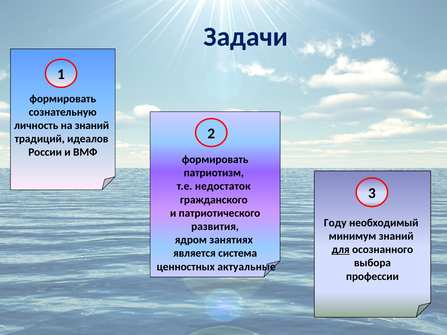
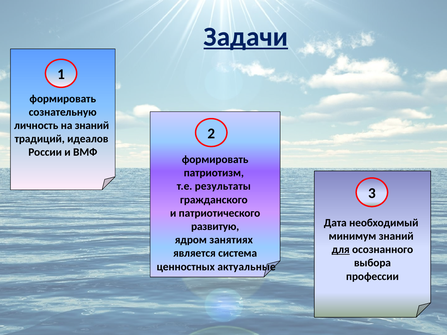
Задачи underline: none -> present
недостаток: недостаток -> результаты
Году: Году -> Дата
развития: развития -> развитую
